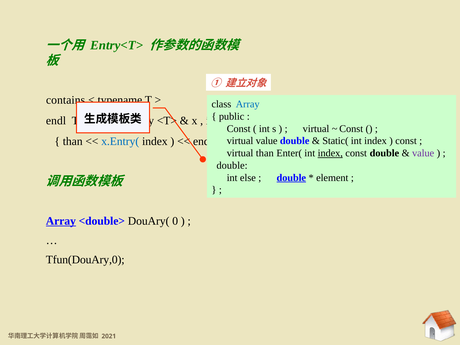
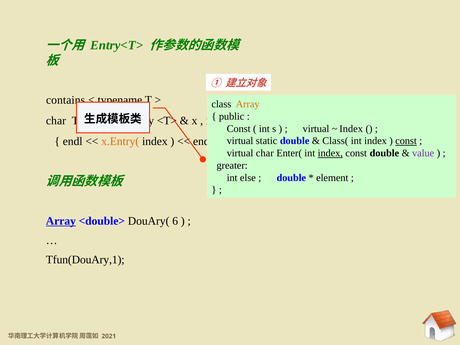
Array at (248, 104) colour: blue -> orange
endl at (56, 121): endl -> char
Const at (351, 129): Const -> Index
than at (73, 141): than -> endl
x.Entry( colour: blue -> orange
virtual value: value -> static
Static(: Static( -> Class(
const at (406, 141) underline: none -> present
virtual than: than -> char
double at (232, 165): double -> greater
double at (291, 178) underline: present -> none
0: 0 -> 6
Tfun(DouAry,0: Tfun(DouAry,0 -> Tfun(DouAry,1
